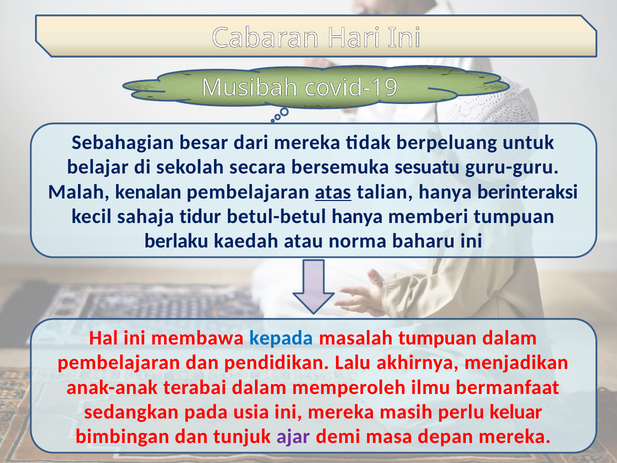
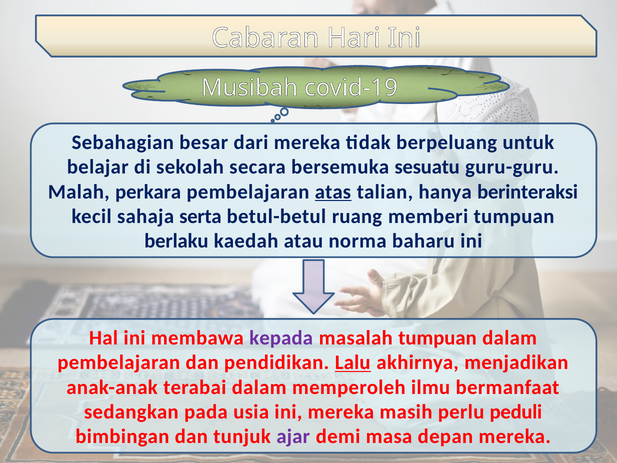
kenalan: kenalan -> perkara
tidur: tidur -> serta
betul-betul hanya: hanya -> ruang
kepada colour: blue -> purple
Lalu underline: none -> present
keluar: keluar -> peduli
